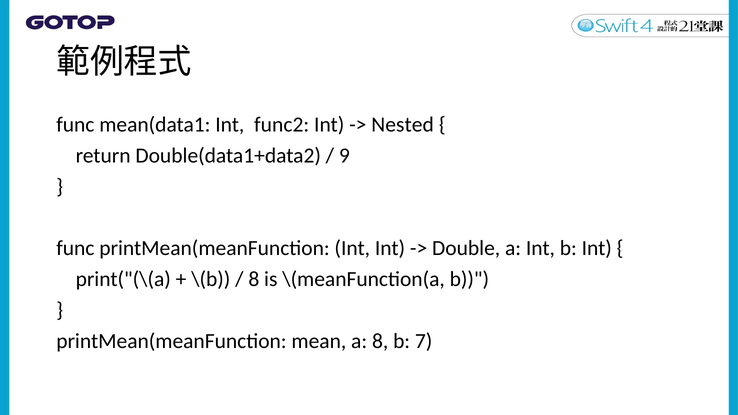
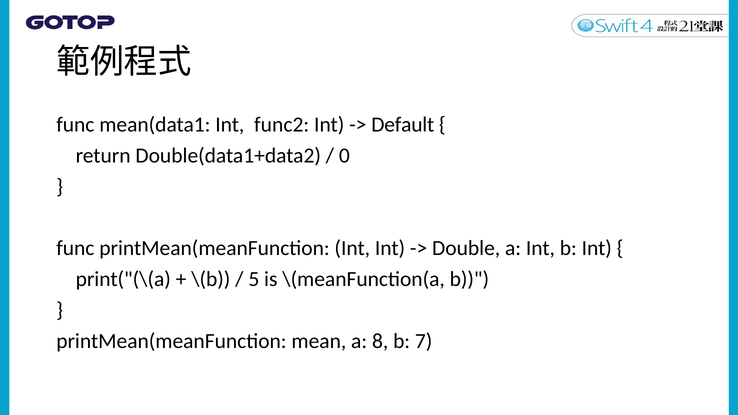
Nested: Nested -> Default
9: 9 -> 0
8 at (254, 279): 8 -> 5
